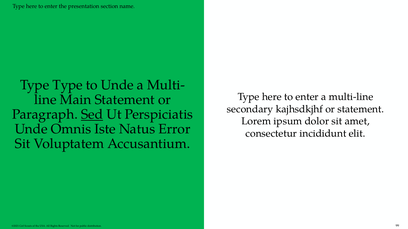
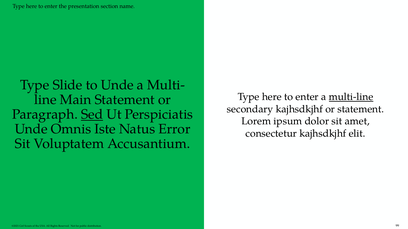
Type Type: Type -> Slide
multi-line underline: none -> present
consectetur incididunt: incididunt -> kajhsdkjhf
